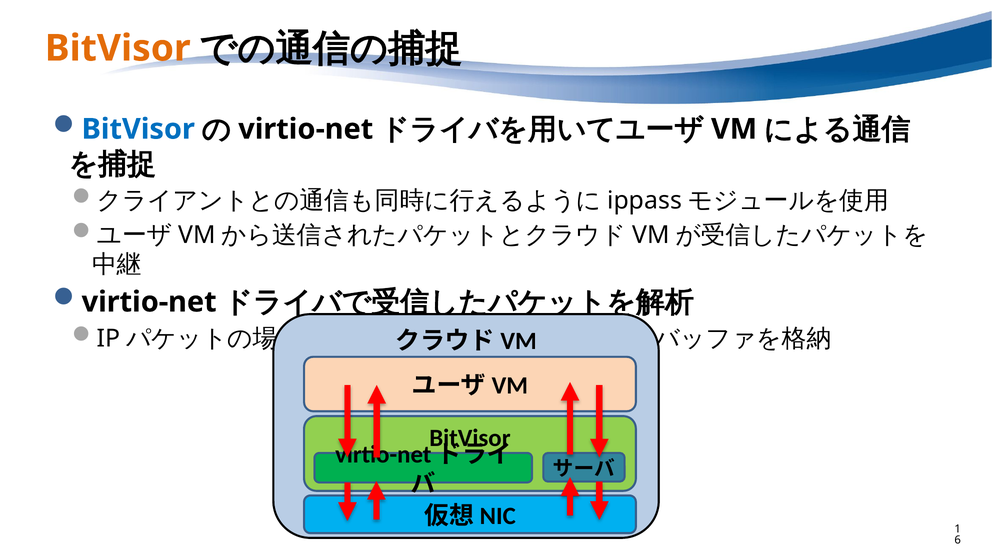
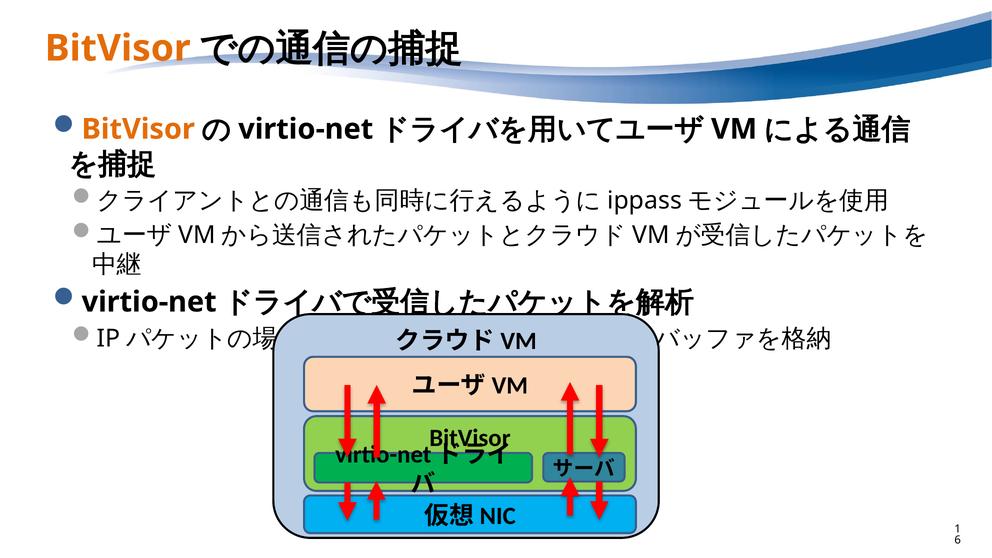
BitVisor at (138, 129) colour: blue -> orange
